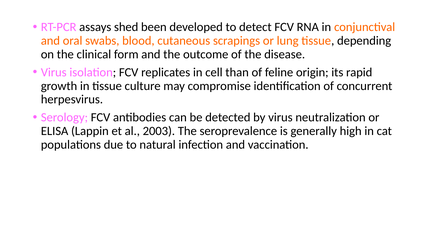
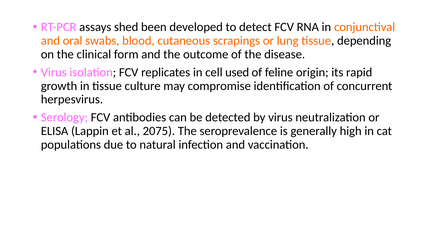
than: than -> used
2003: 2003 -> 2075
